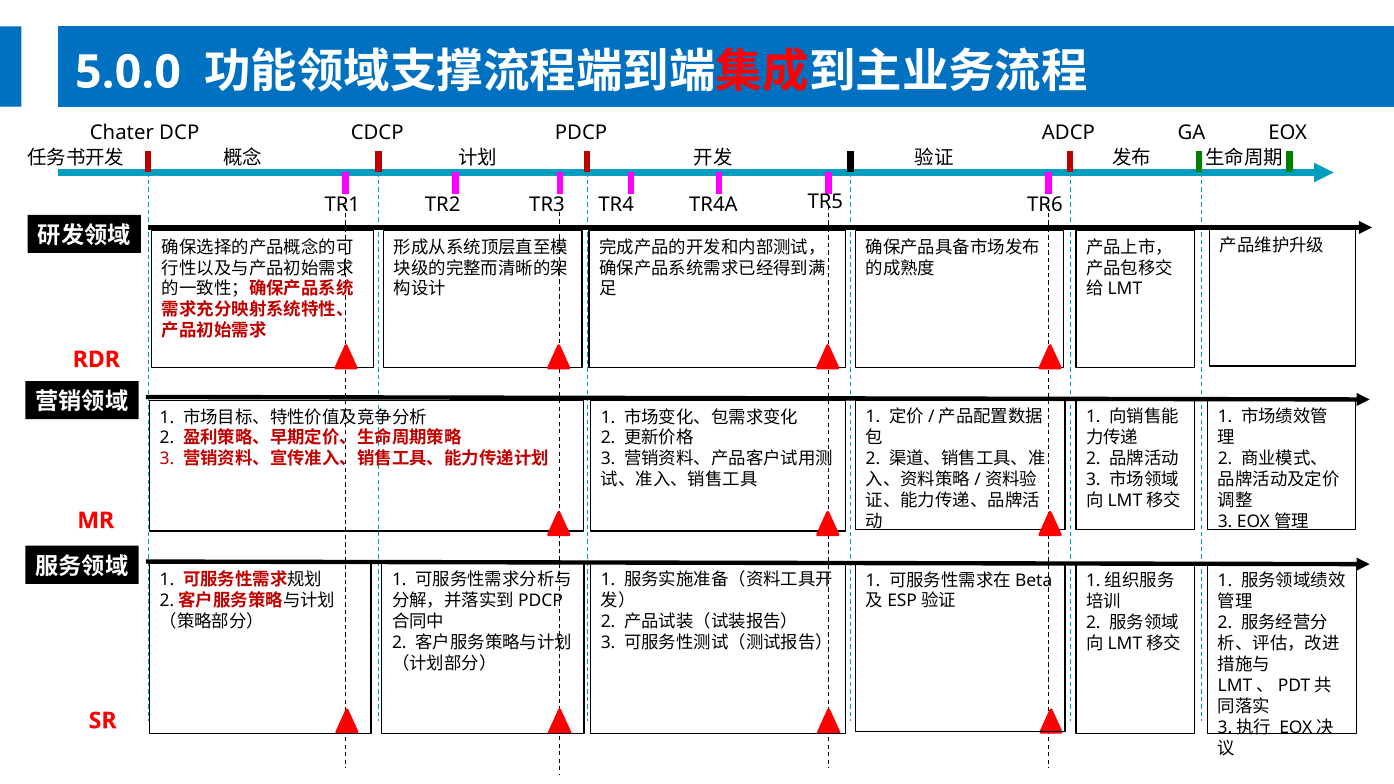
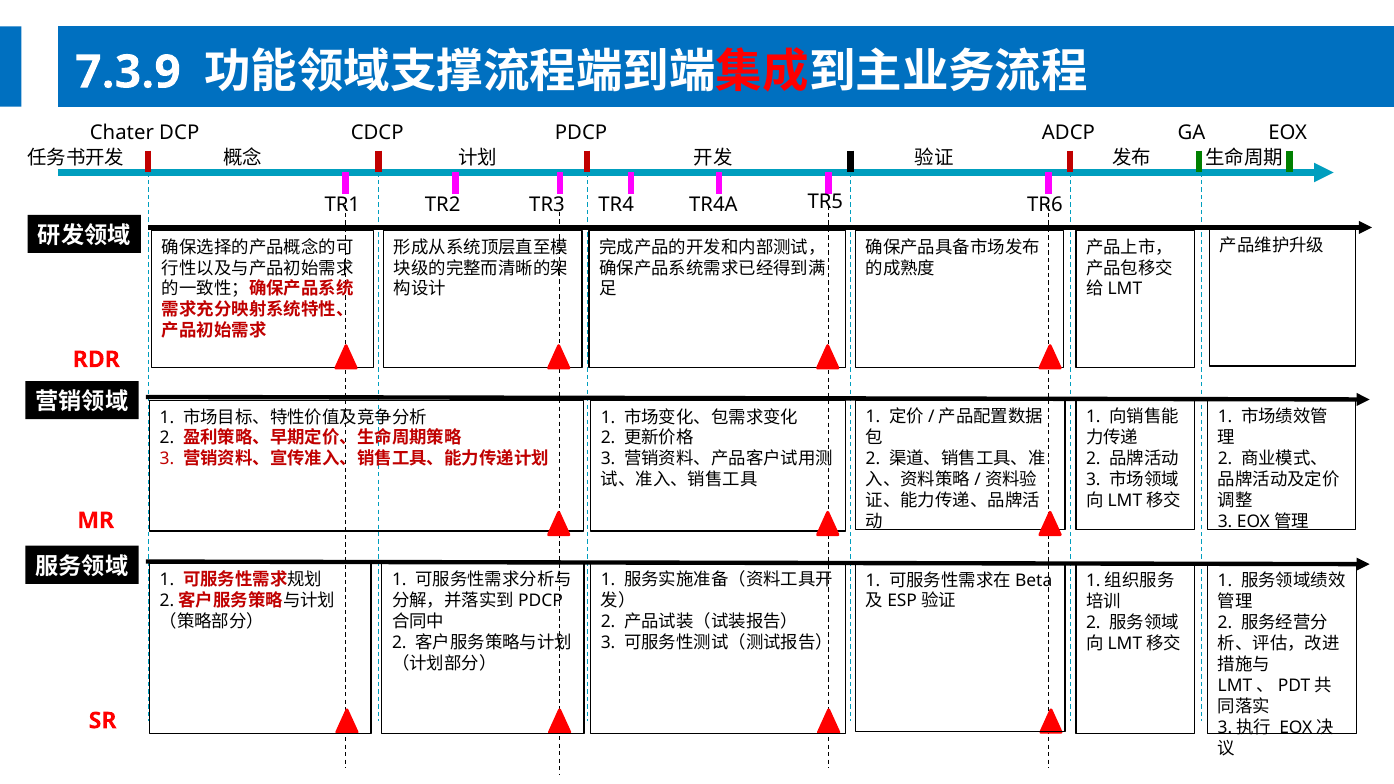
5.0.0: 5.0.0 -> 7.3.9
